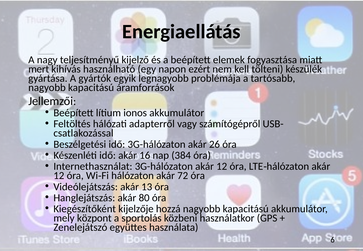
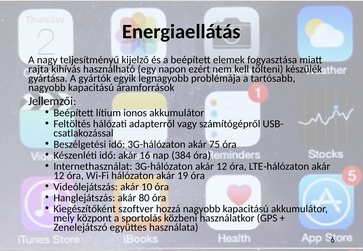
mert: mert -> rajta
26: 26 -> 75
72: 72 -> 19
13: 13 -> 10
kijelzője: kijelzője -> szoftver
